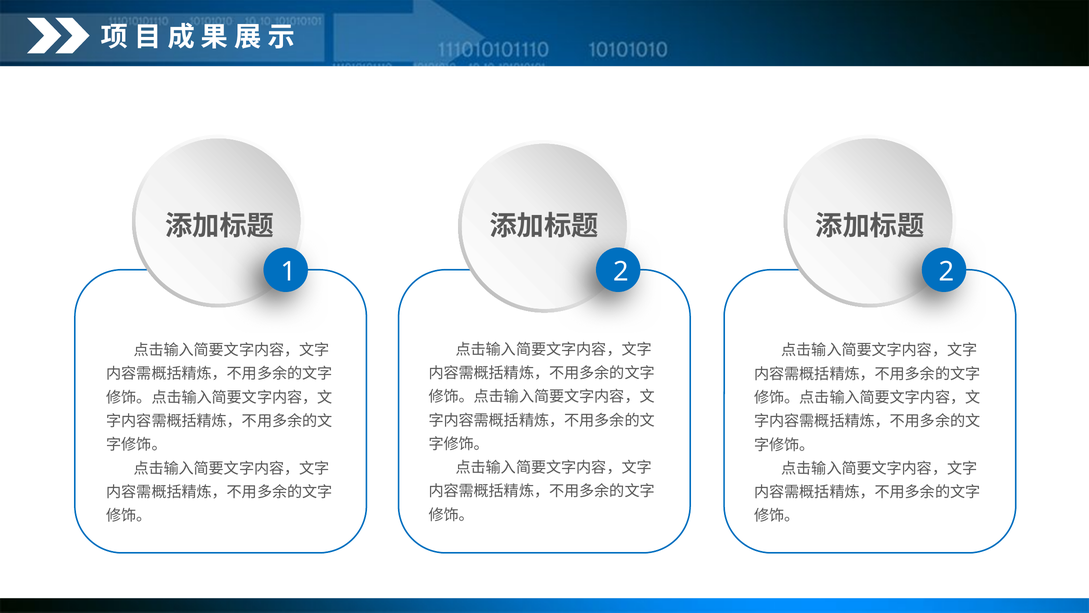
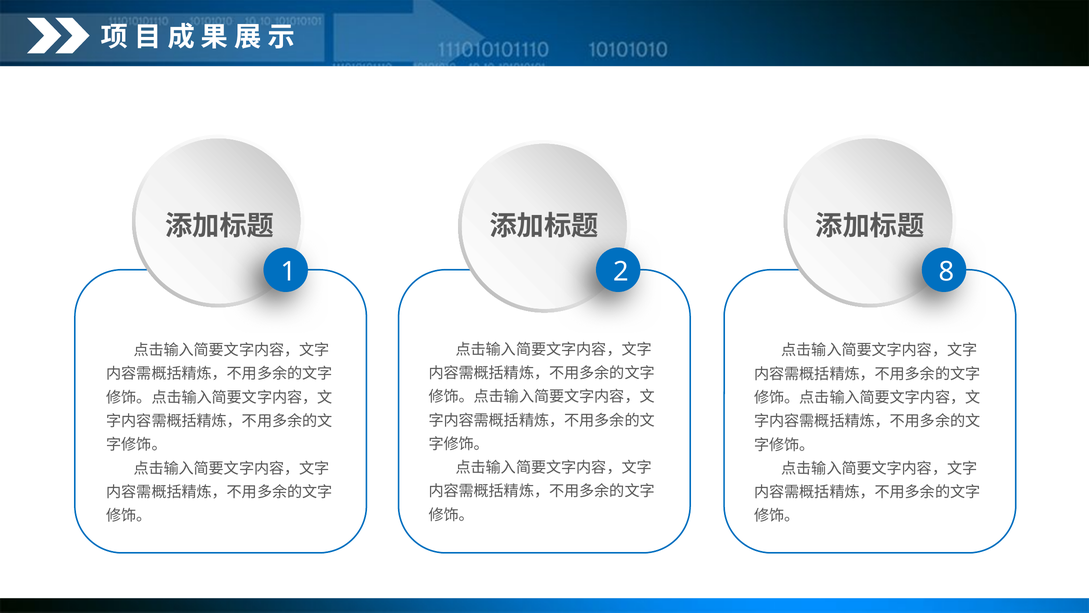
2 2: 2 -> 8
